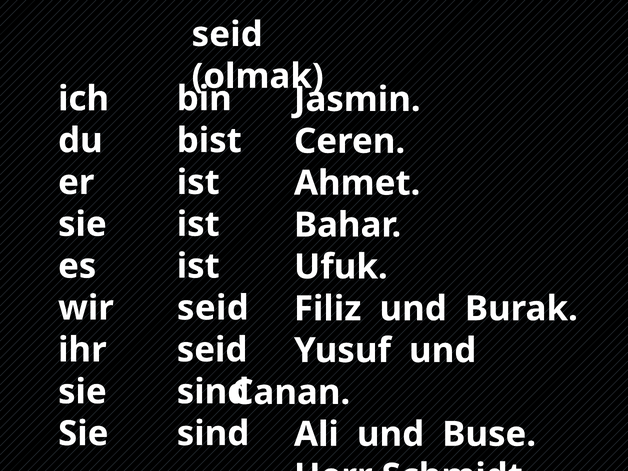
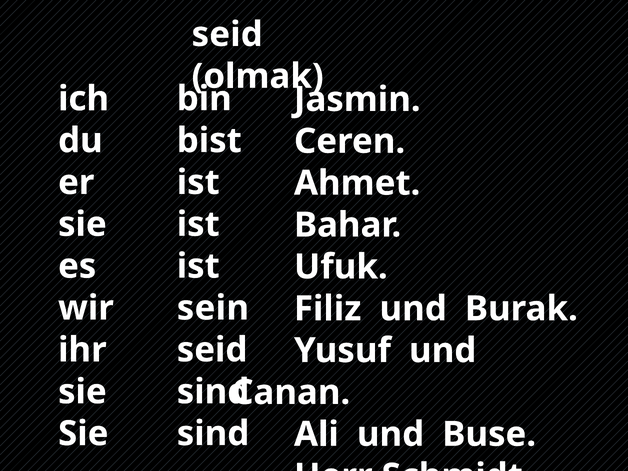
seid at (213, 308): seid -> sein
